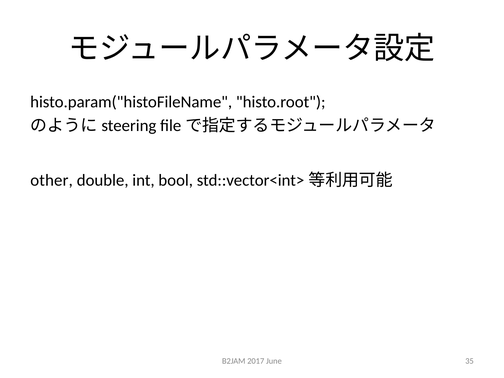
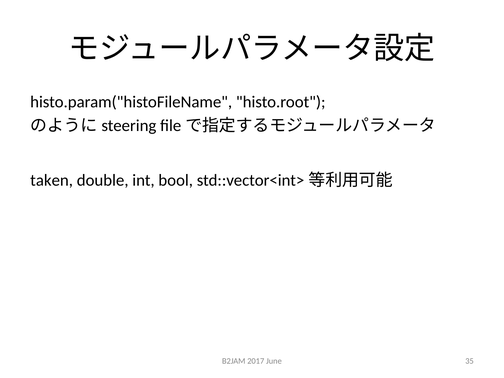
other: other -> taken
